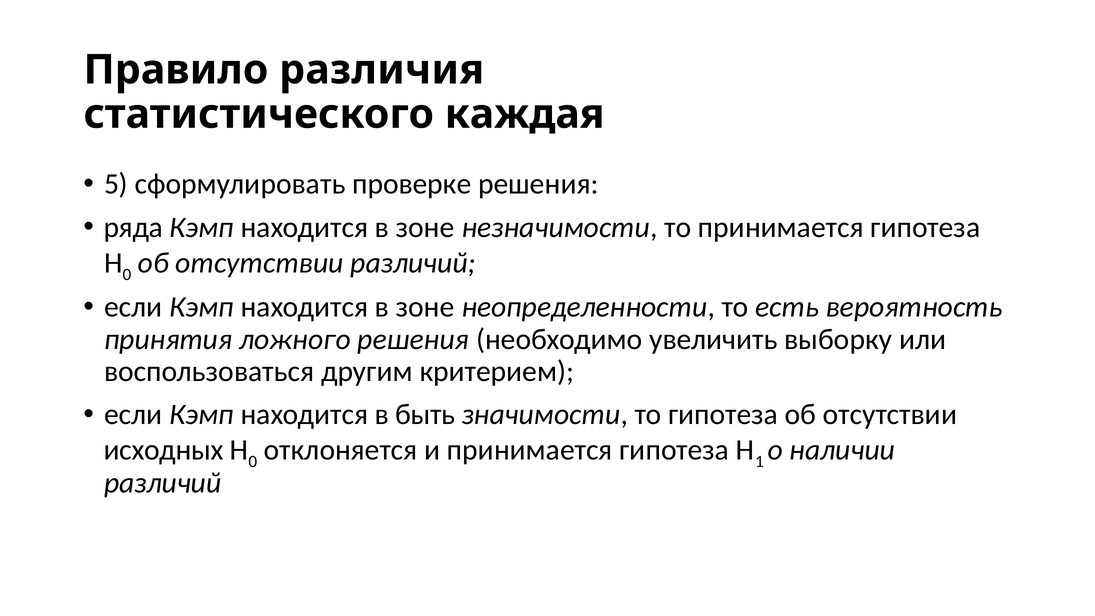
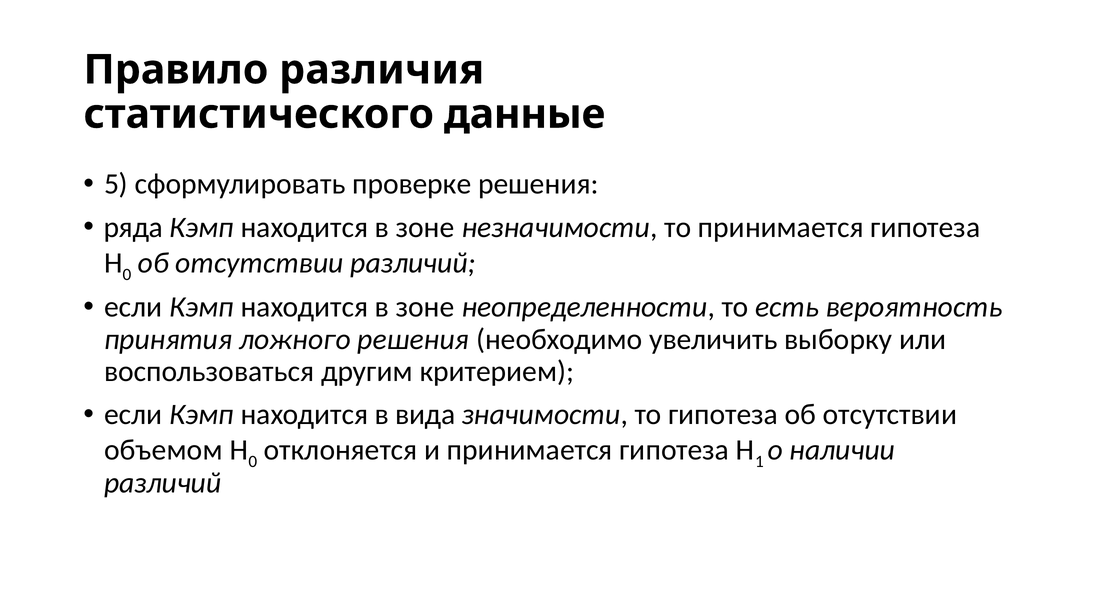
каждая: каждая -> данные
быть: быть -> вида
исходных: исходных -> объемом
